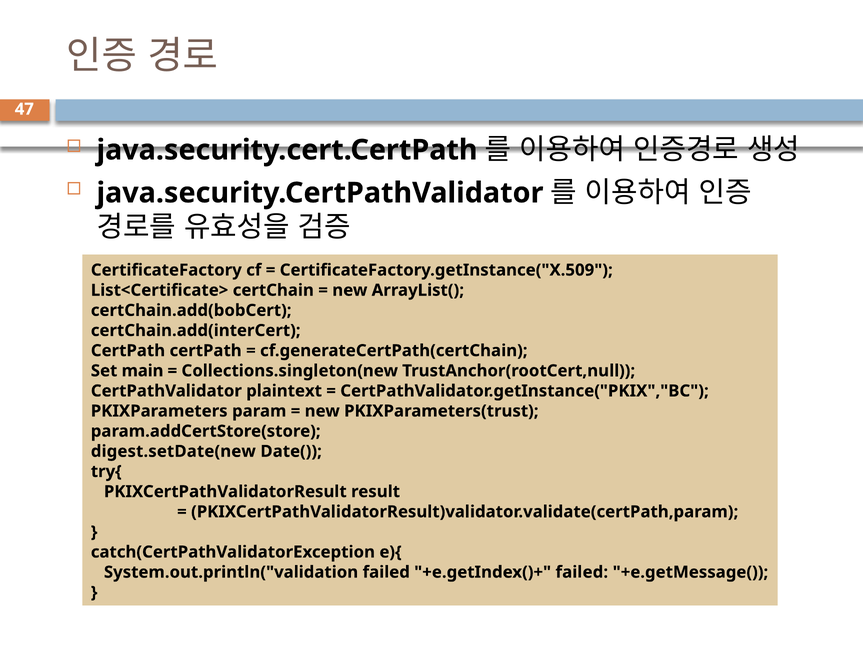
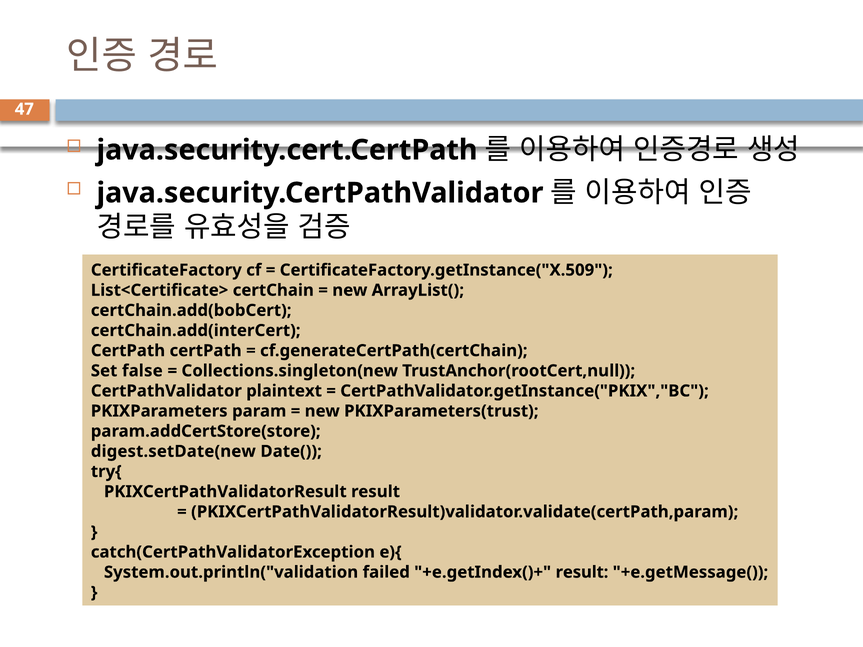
main: main -> false
+e.getIndex()+ failed: failed -> result
